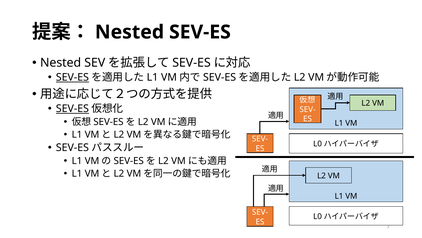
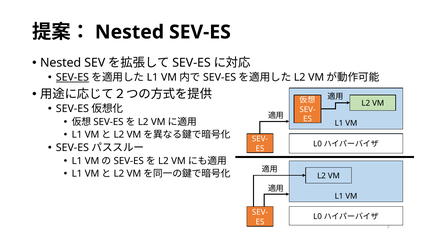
SEV-ES at (72, 109) underline: present -> none
